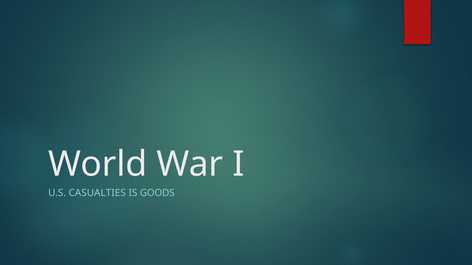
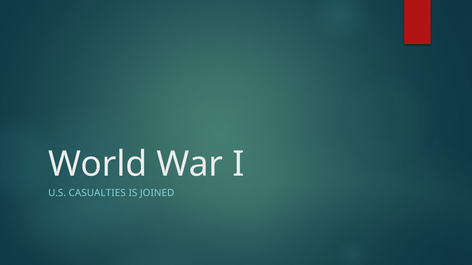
GOODS: GOODS -> JOINED
